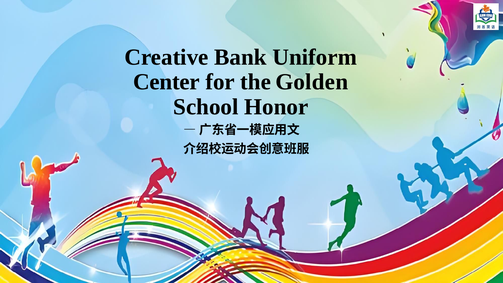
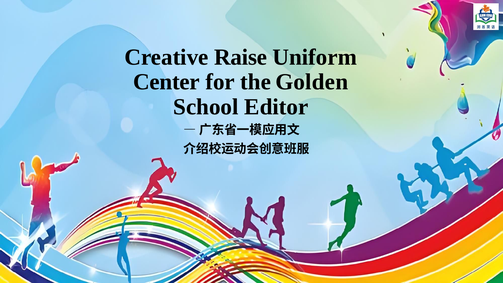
Bank: Bank -> Raise
Honor: Honor -> Editor
